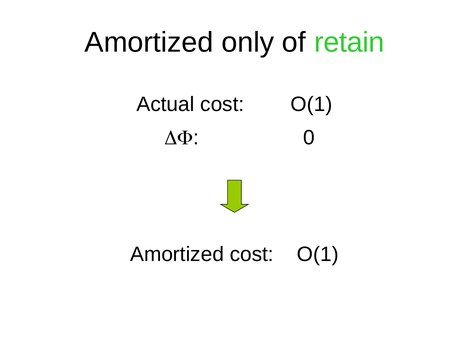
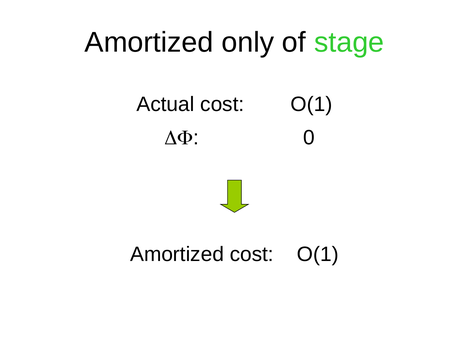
retain: retain -> stage
